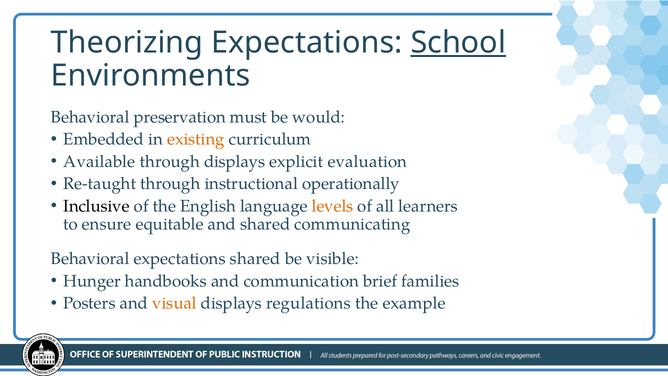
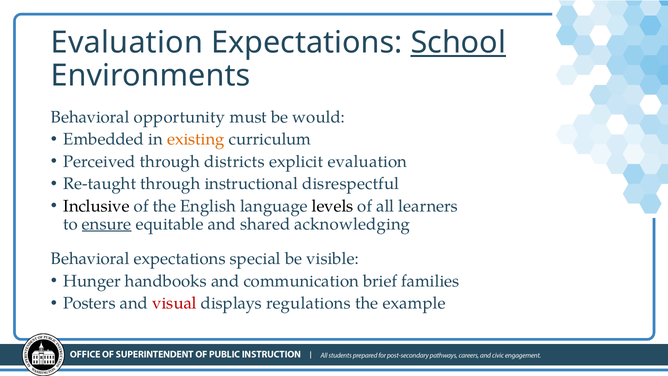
Theorizing at (127, 43): Theorizing -> Evaluation
preservation: preservation -> opportunity
Available: Available -> Perceived
through displays: displays -> districts
operationally: operationally -> disrespectful
levels colour: orange -> black
ensure underline: none -> present
communicating: communicating -> acknowledging
expectations shared: shared -> special
visual colour: orange -> red
